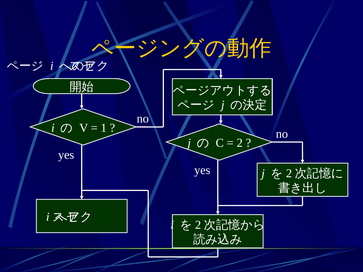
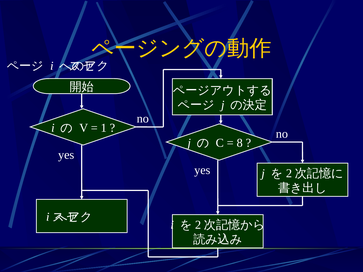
2: 2 -> 8
